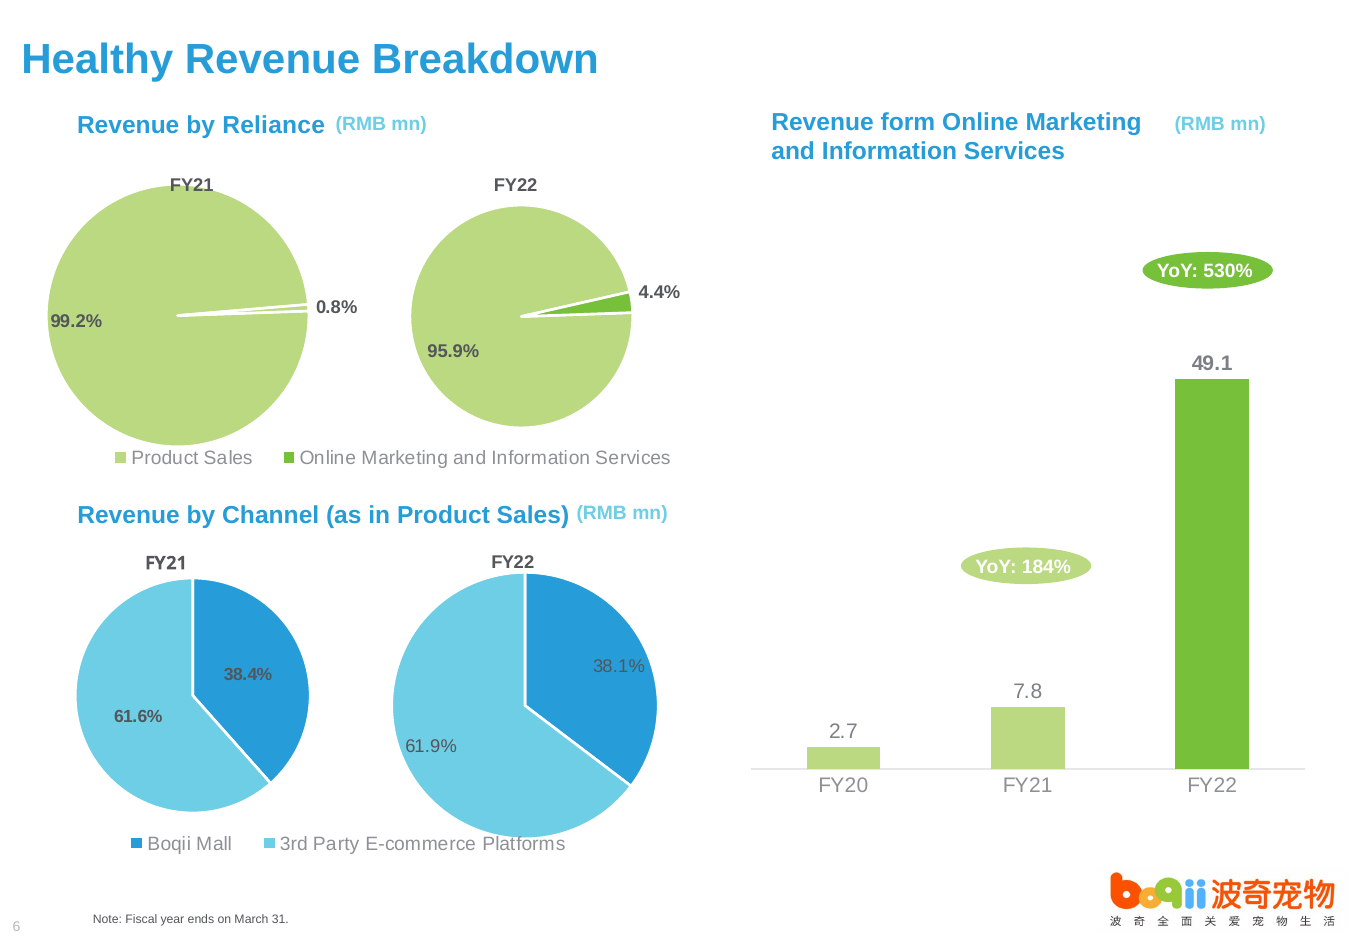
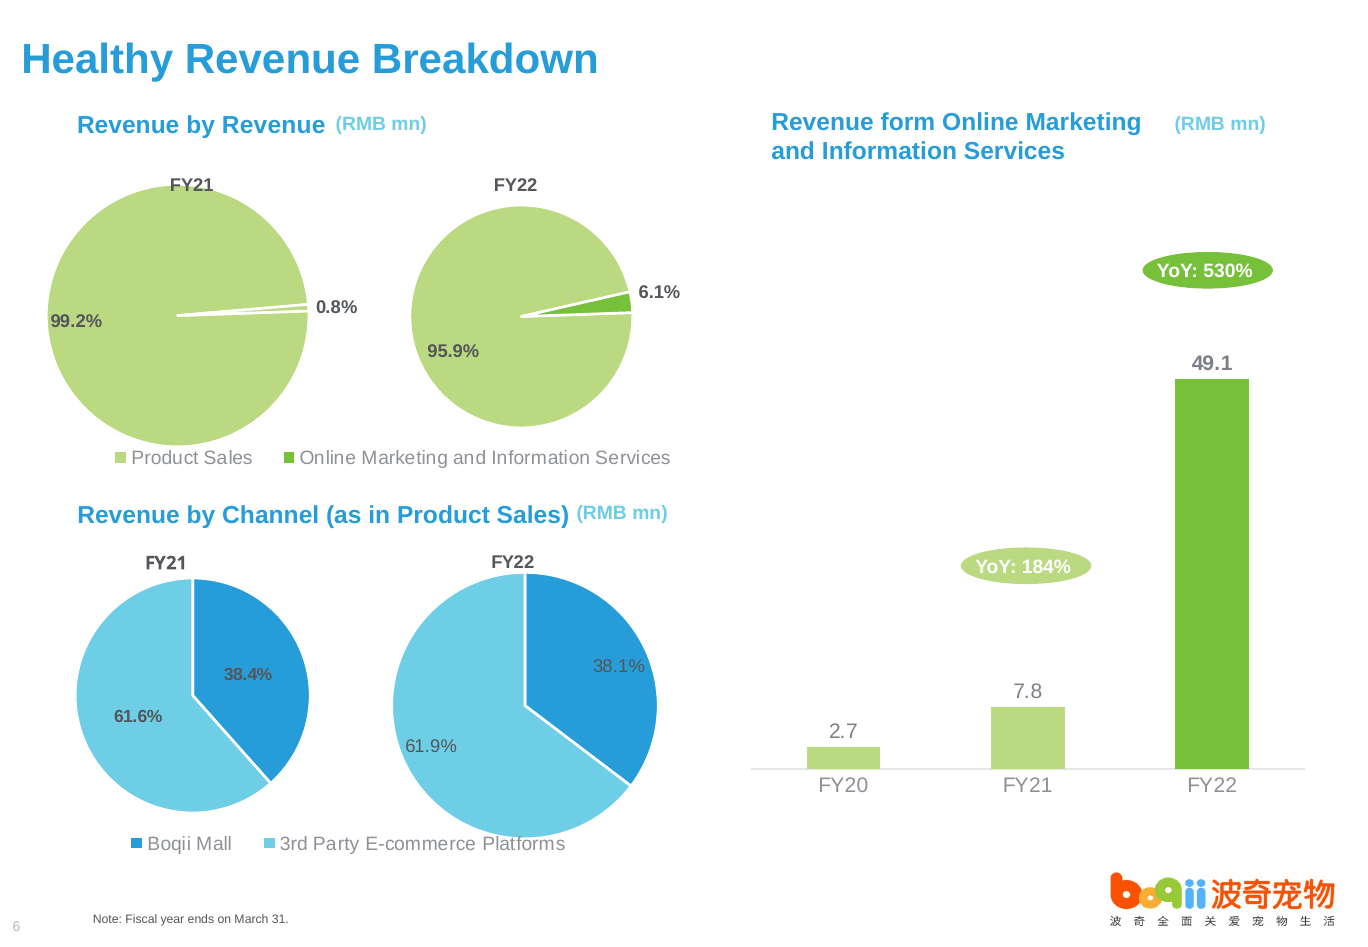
by Reliance: Reliance -> Revenue
4.4%: 4.4% -> 6.1%
